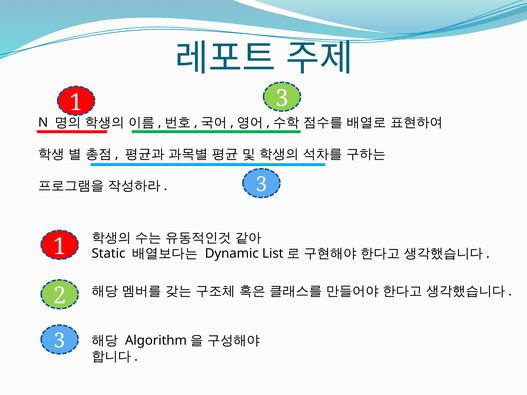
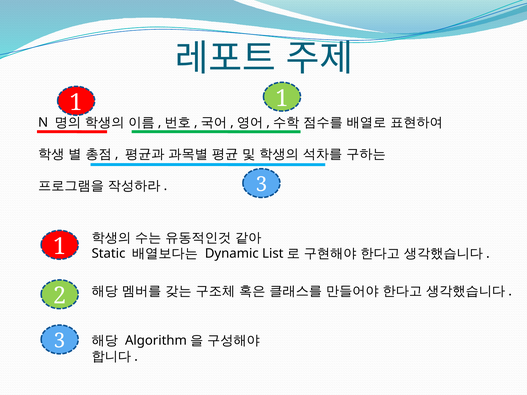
1 3: 3 -> 1
